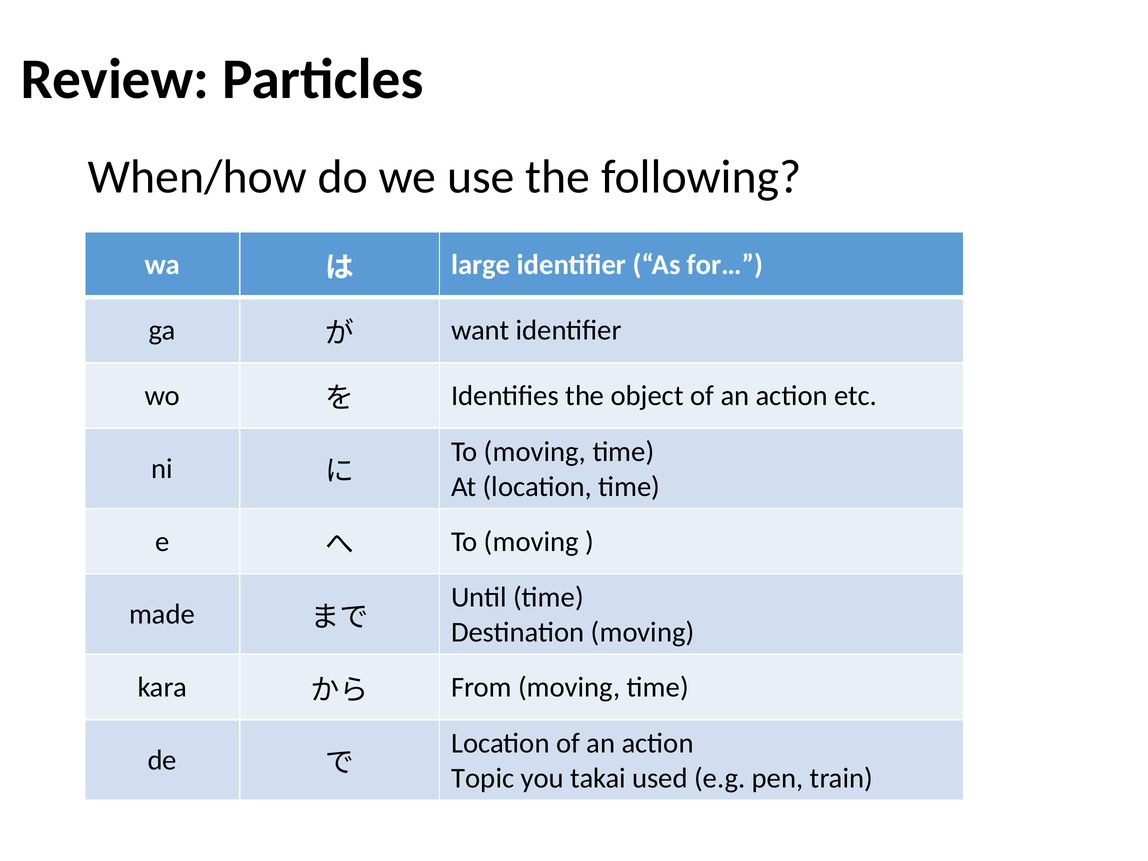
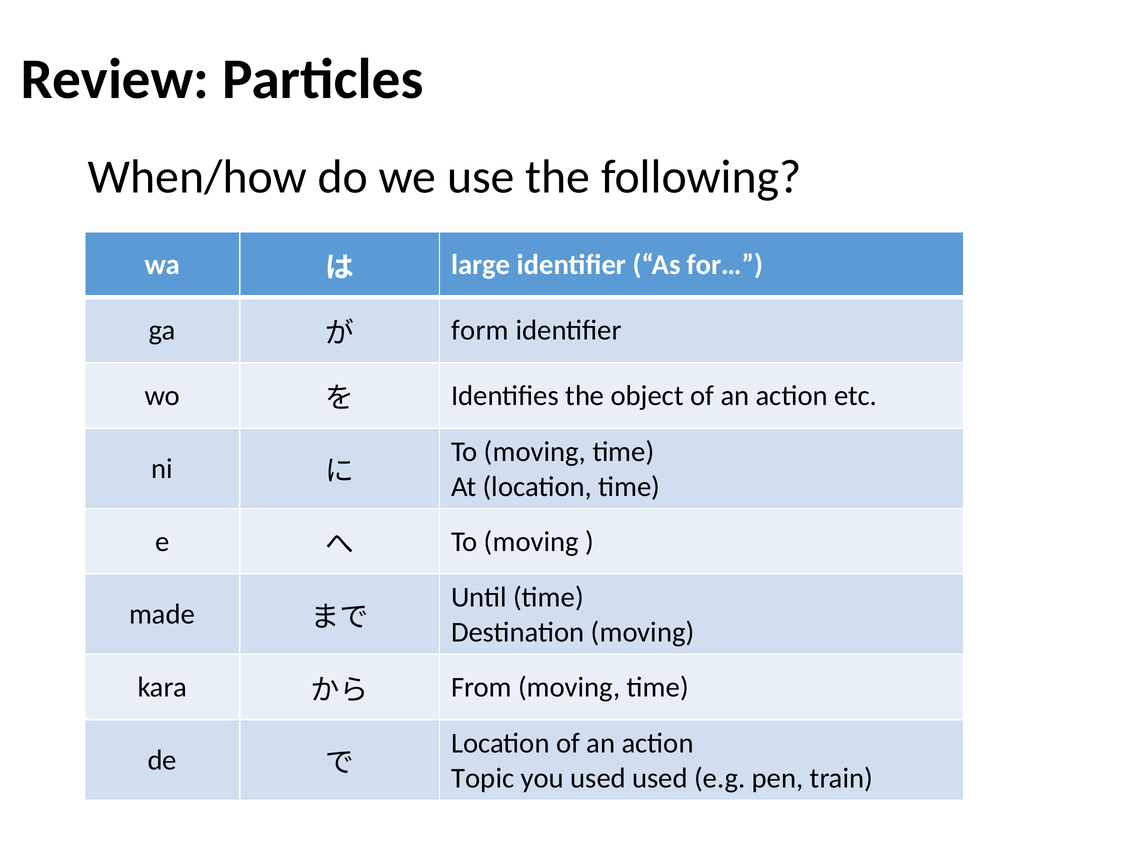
want: want -> form
you takai: takai -> used
